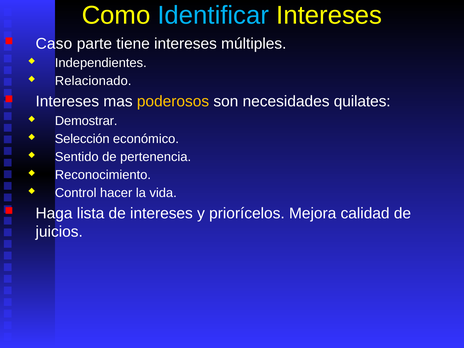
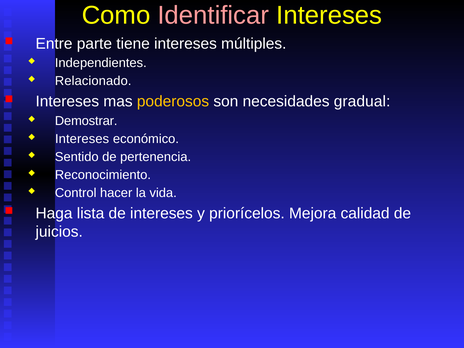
Identificar colour: light blue -> pink
Caso: Caso -> Entre
quilates: quilates -> gradual
Selección at (82, 139): Selección -> Intereses
